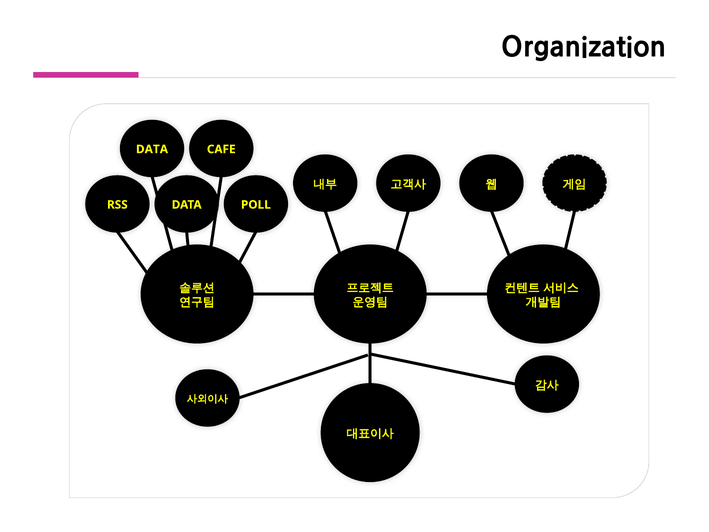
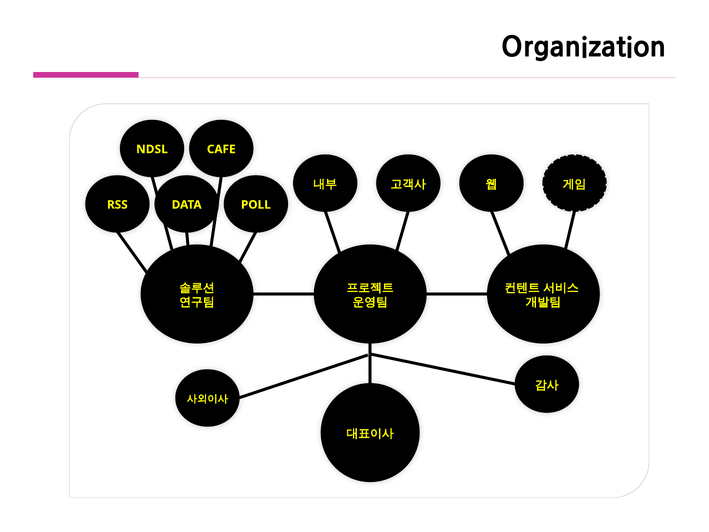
DATA at (152, 149): DATA -> NDSL
